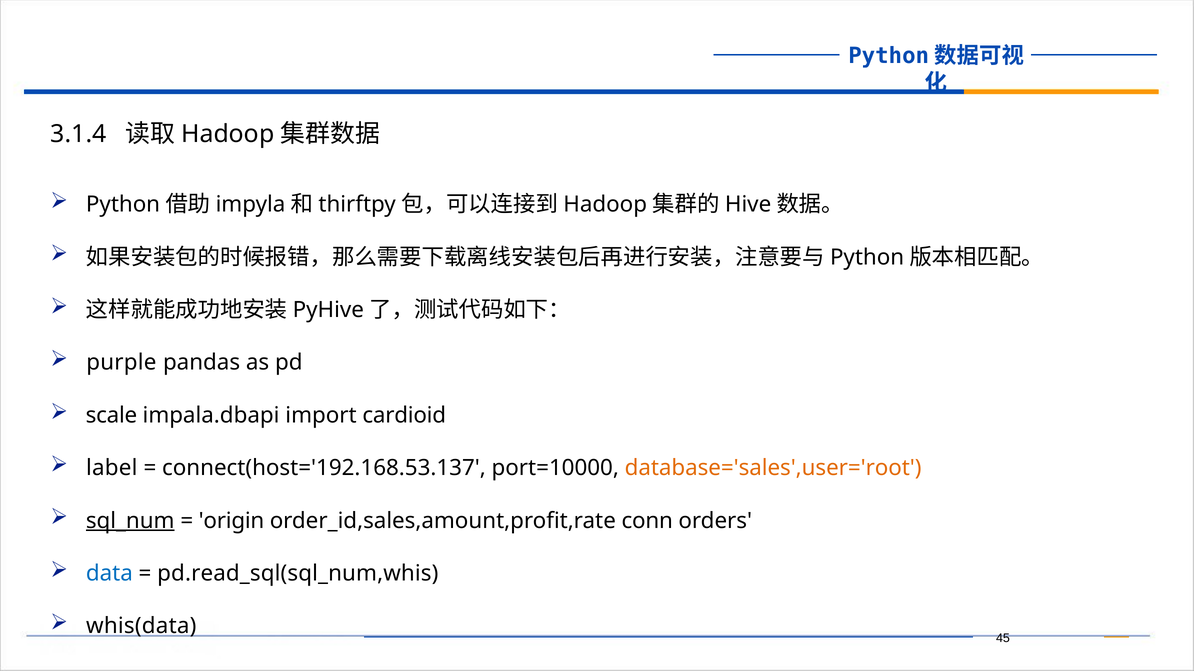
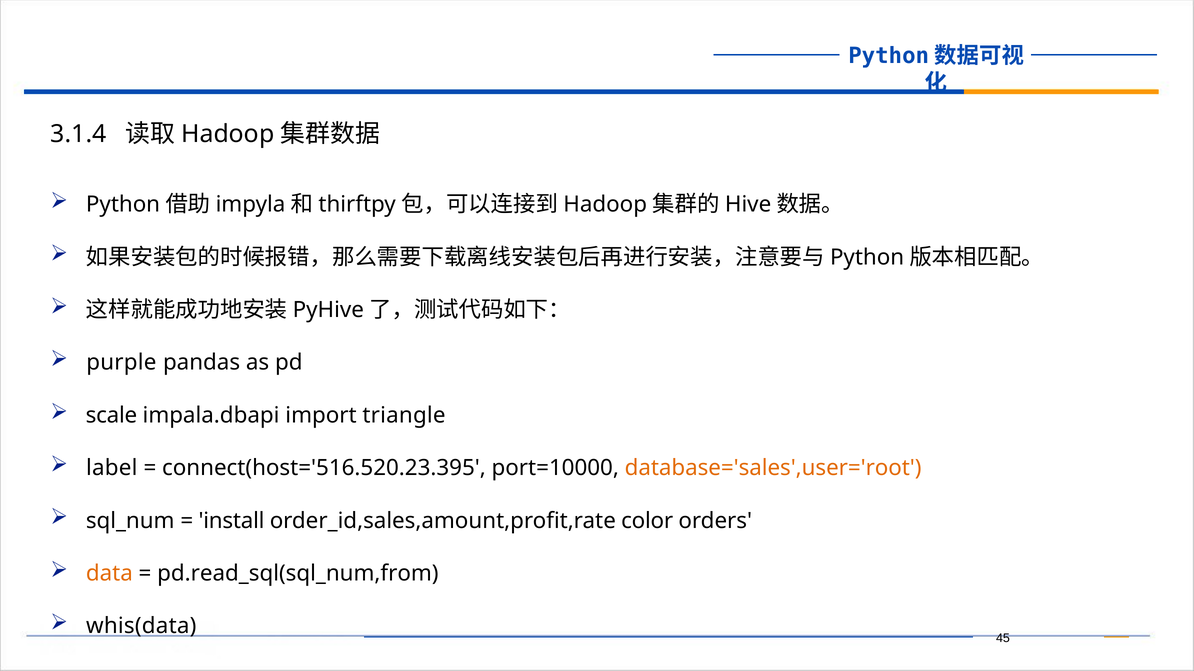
cardioid: cardioid -> triangle
connect(host='192.168.53.137: connect(host='192.168.53.137 -> connect(host='516.520.23.395
sql_num underline: present -> none
origin: origin -> install
conn: conn -> color
data colour: blue -> orange
pd.read_sql(sql_num,whis: pd.read_sql(sql_num,whis -> pd.read_sql(sql_num,from
